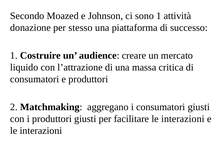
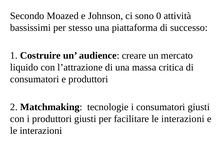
sono 1: 1 -> 0
donazione: donazione -> bassissimi
aggregano: aggregano -> tecnologie
